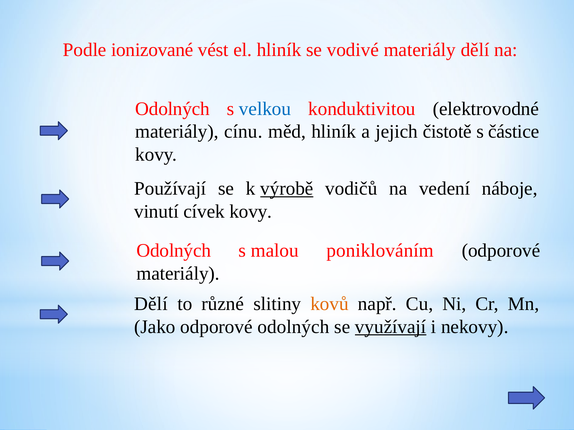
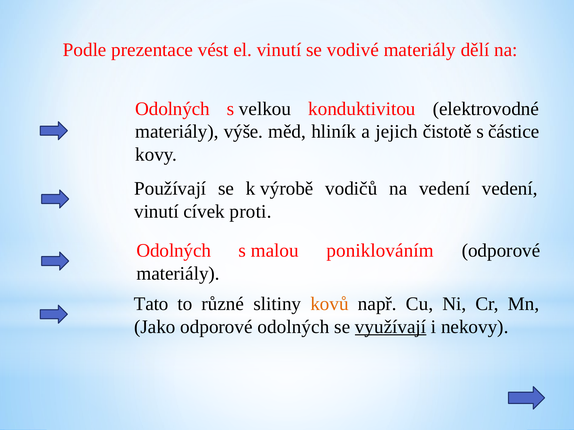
ionizované: ionizované -> prezentace
el hliník: hliník -> vinutí
velkou colour: blue -> black
cínu: cínu -> výše
výrobě underline: present -> none
vedení náboje: náboje -> vedení
cívek kovy: kovy -> proti
Dělí at (151, 304): Dělí -> Tato
